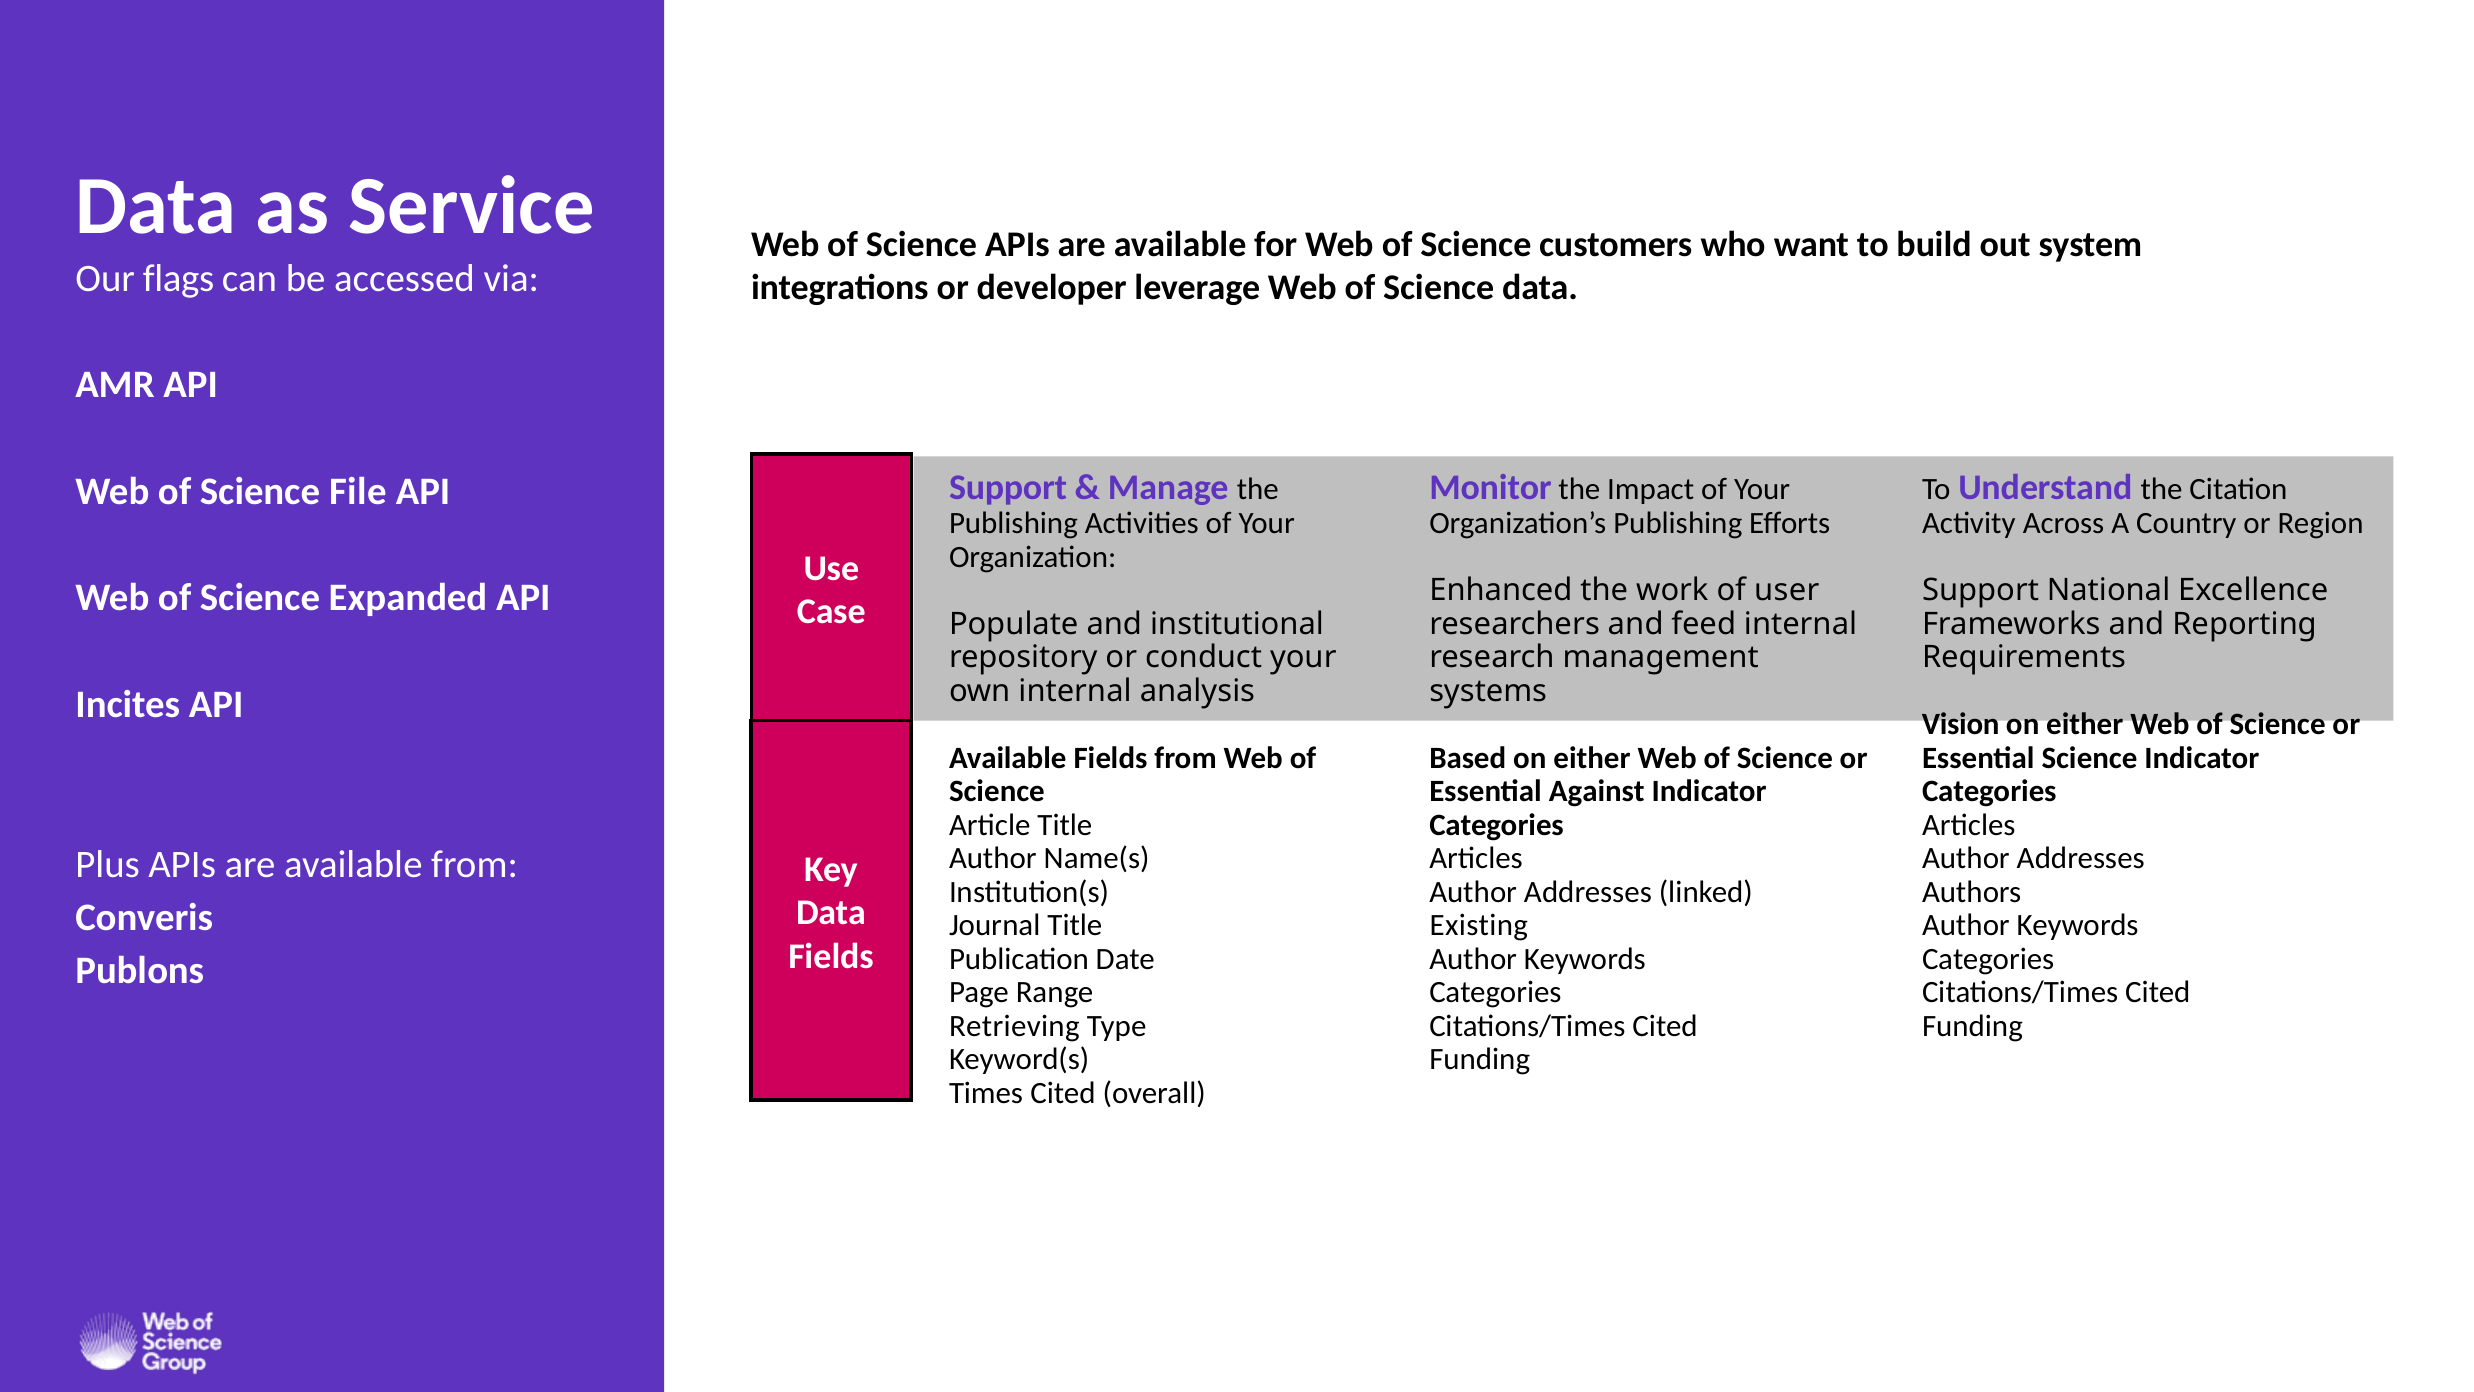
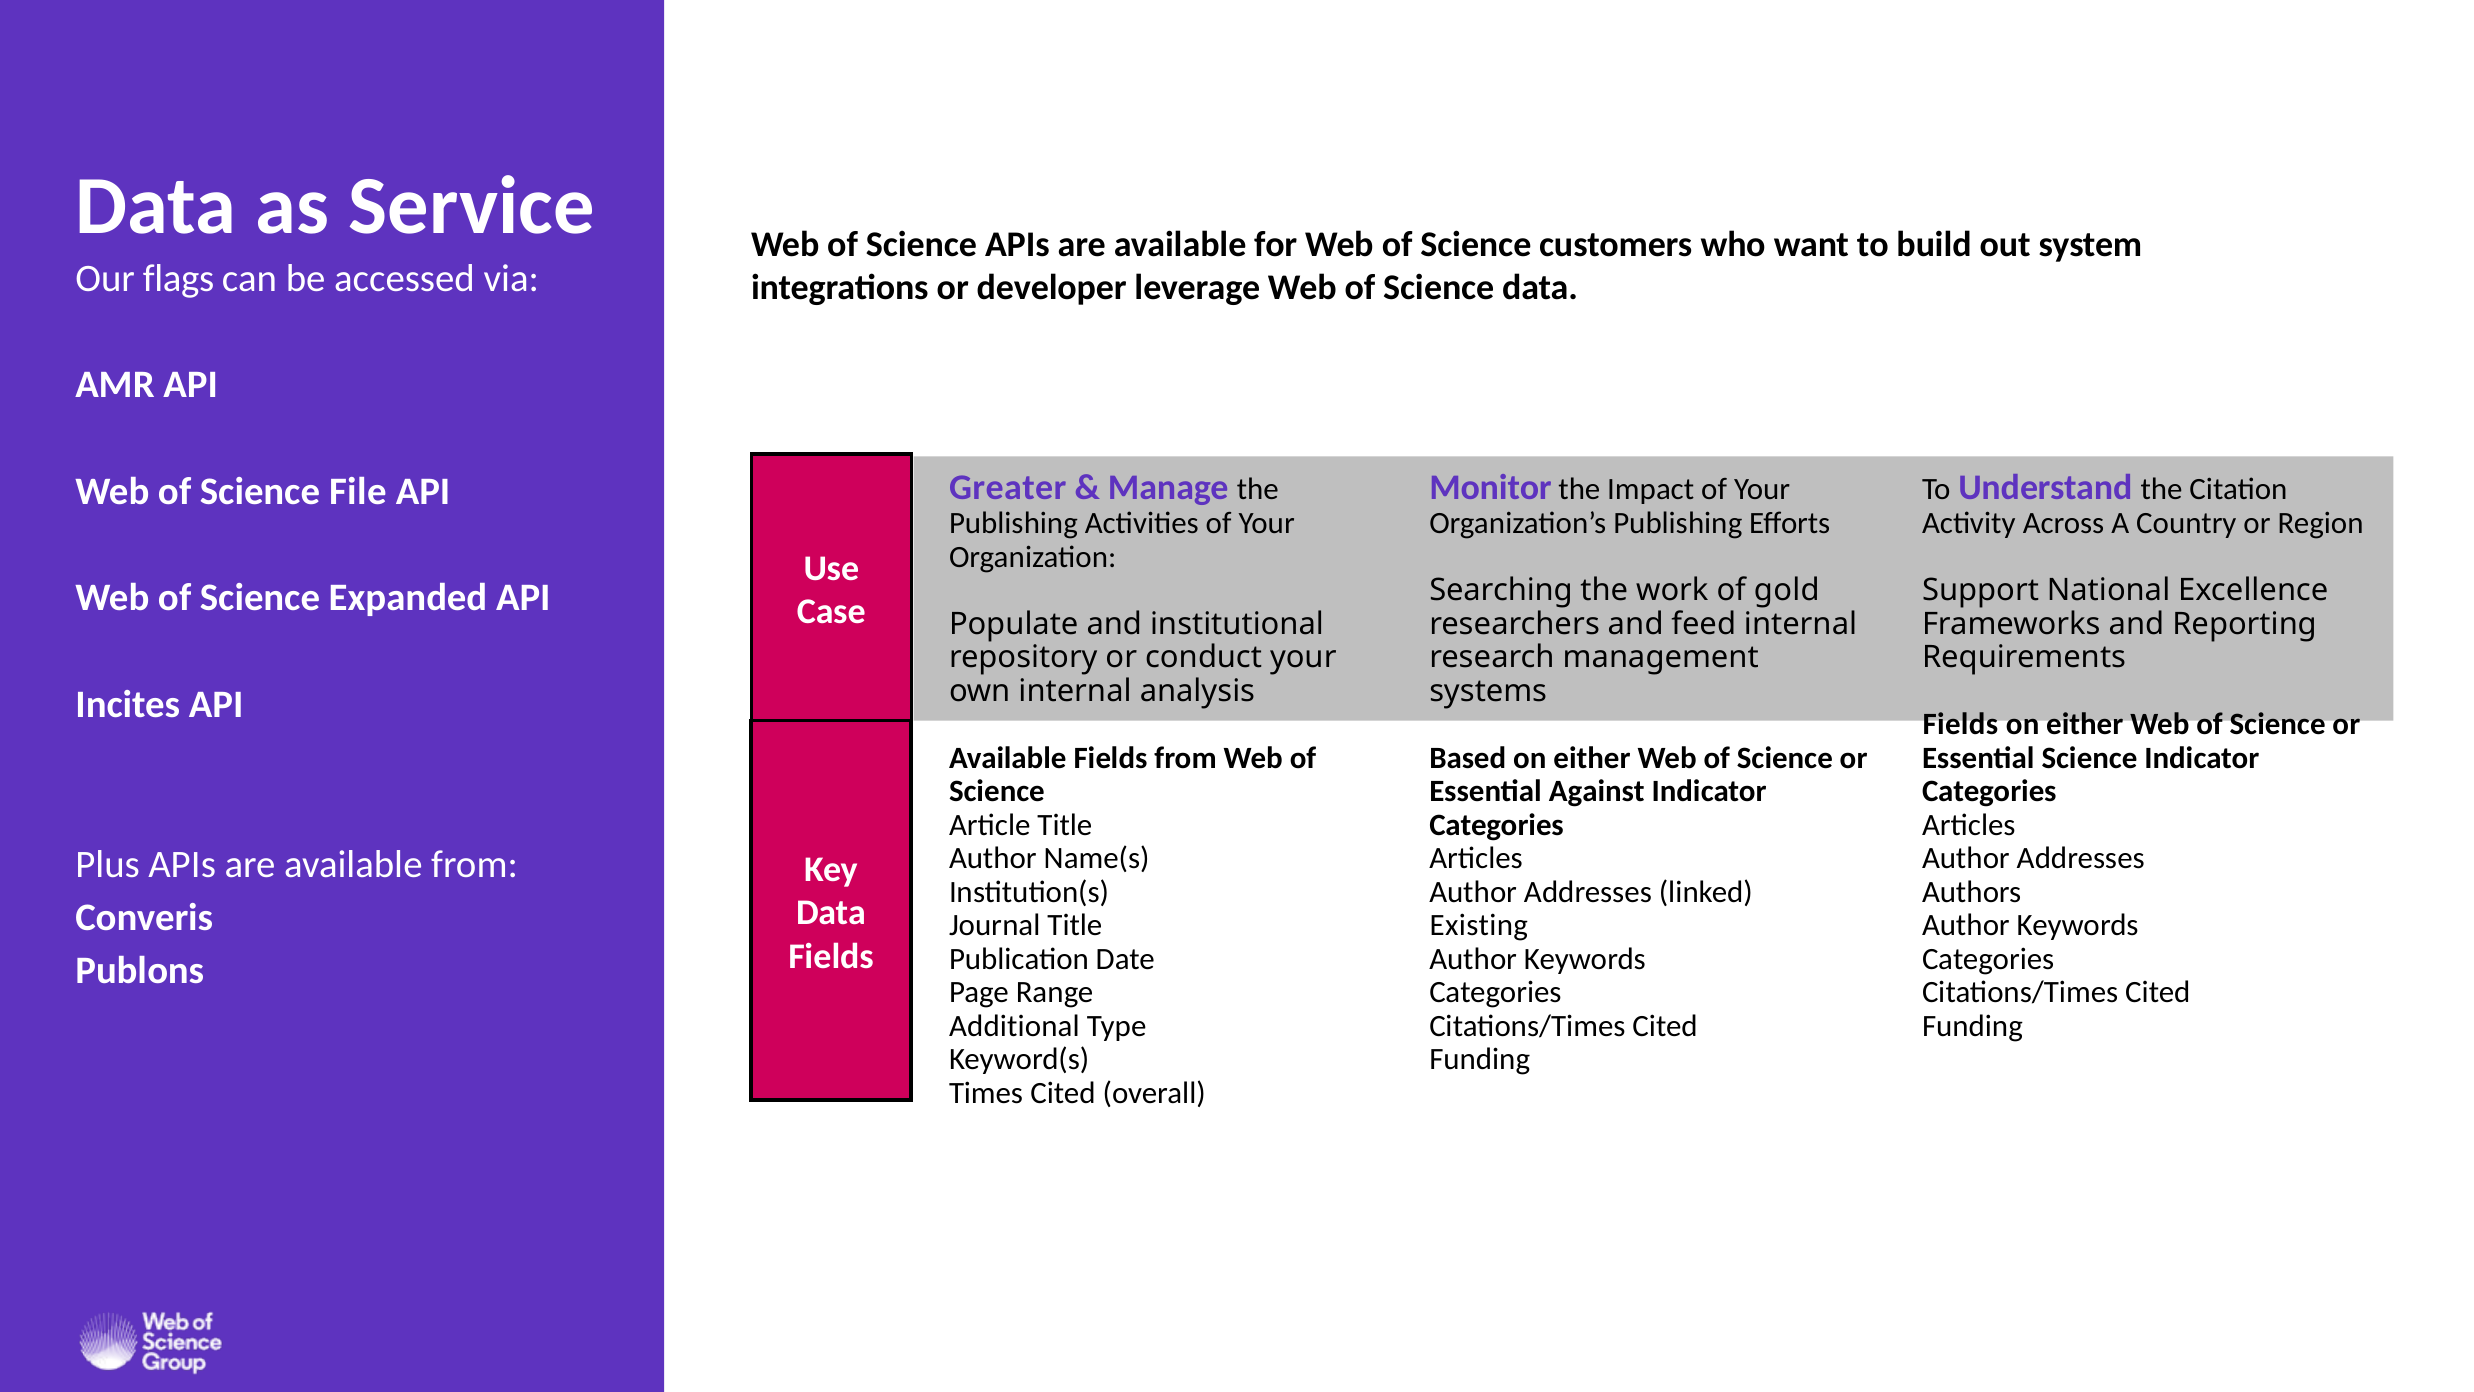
Support at (1008, 487): Support -> Greater
Enhanced: Enhanced -> Searching
user: user -> gold
Vision at (1961, 724): Vision -> Fields
Retrieving: Retrieving -> Additional
